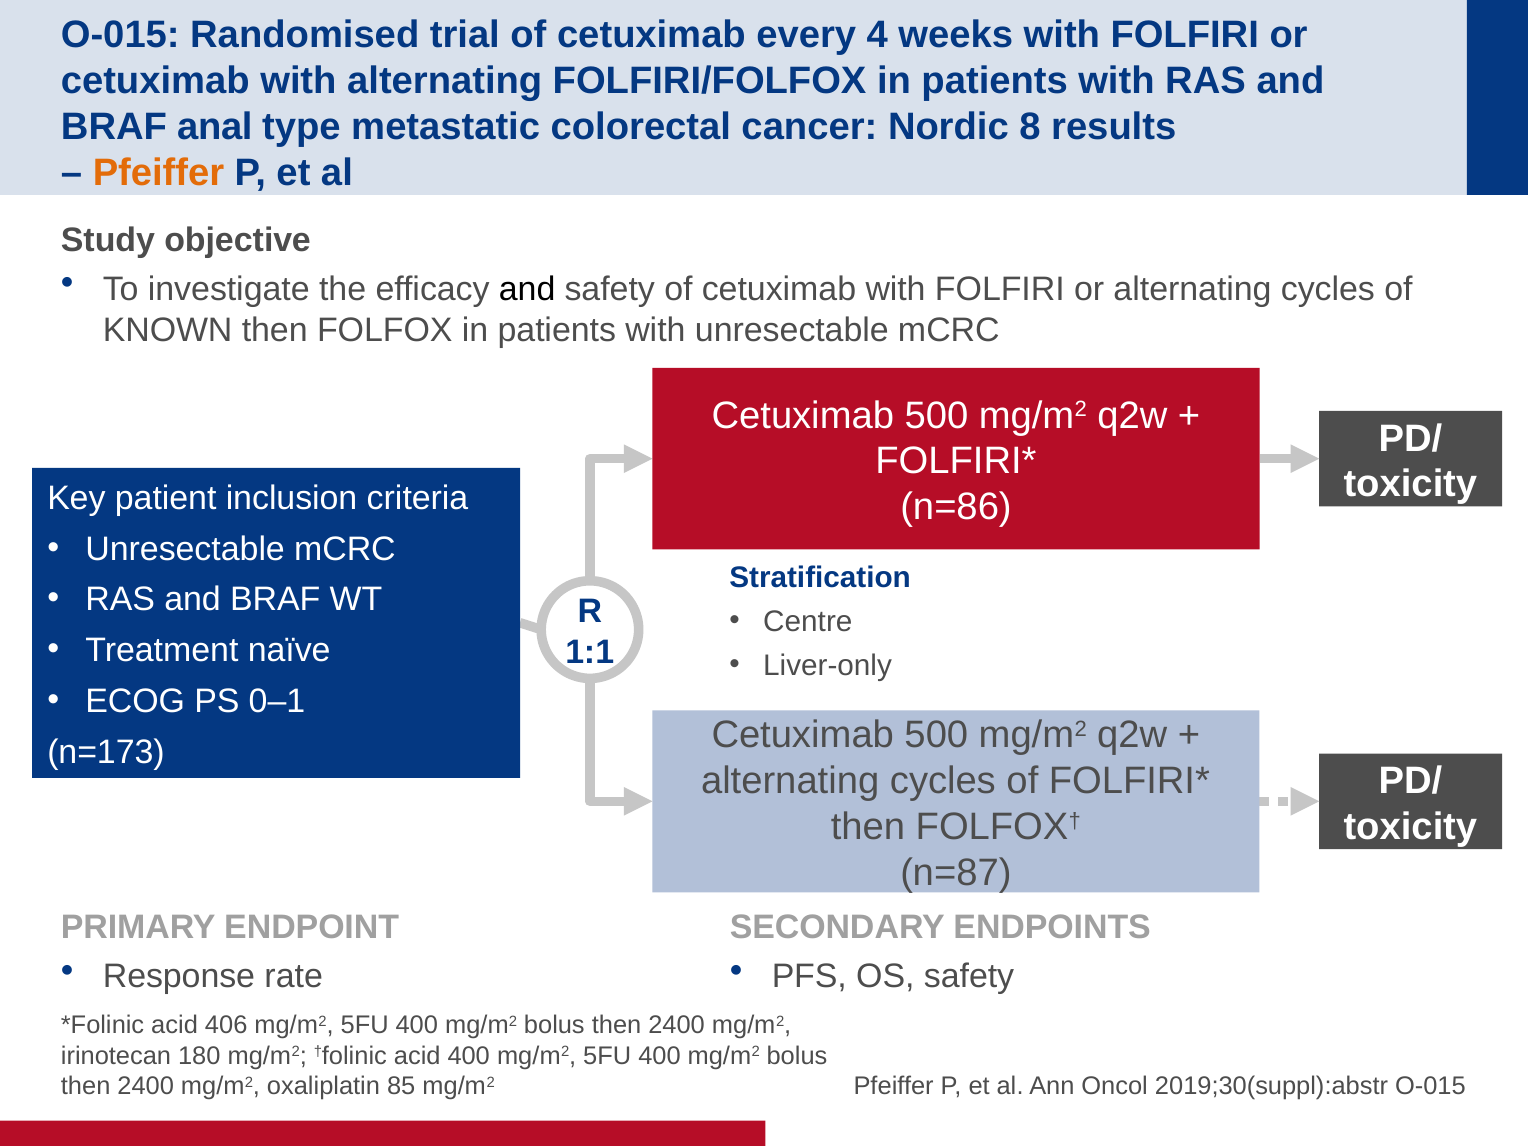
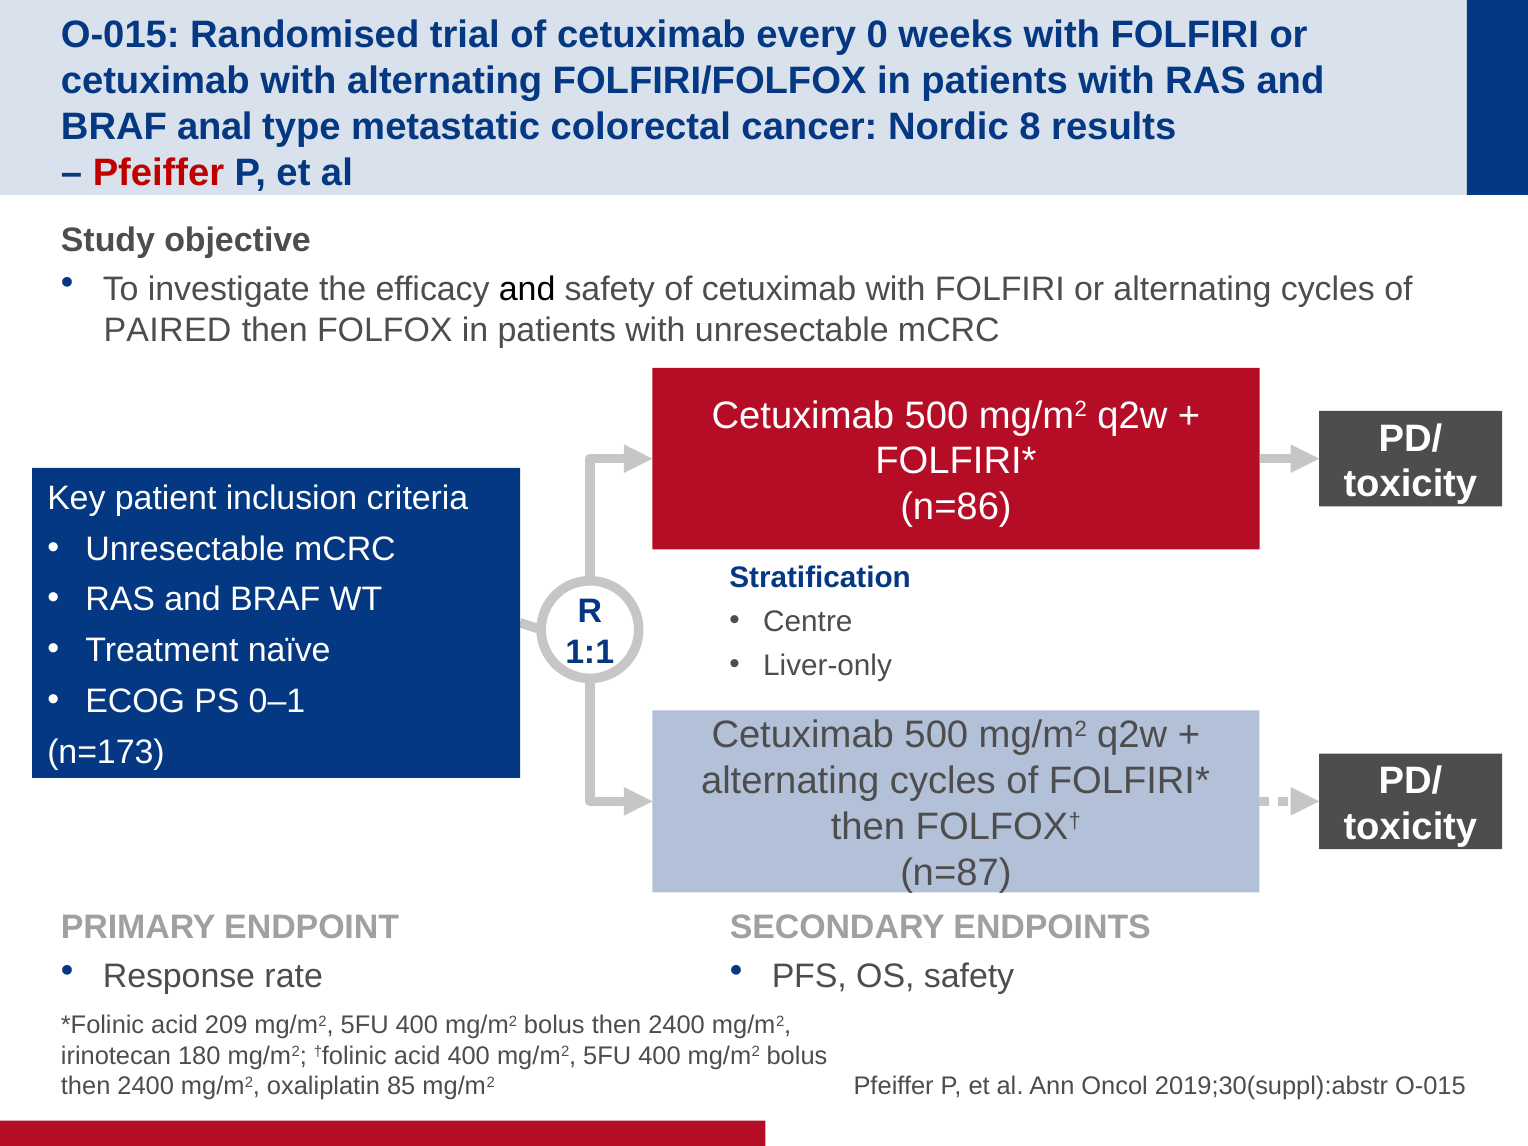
4: 4 -> 0
Pfeiffer at (158, 173) colour: orange -> red
KNOWN: KNOWN -> PAIRED
406: 406 -> 209
